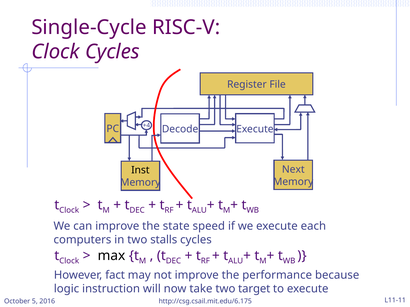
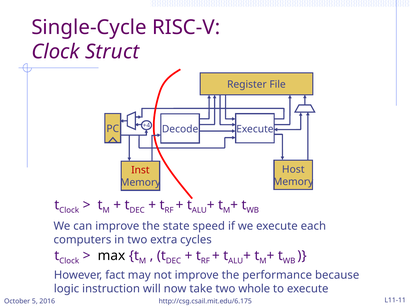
Clock Cycles: Cycles -> Struct
Next: Next -> Host
Inst colour: black -> red
stalls: stalls -> extra
target: target -> whole
